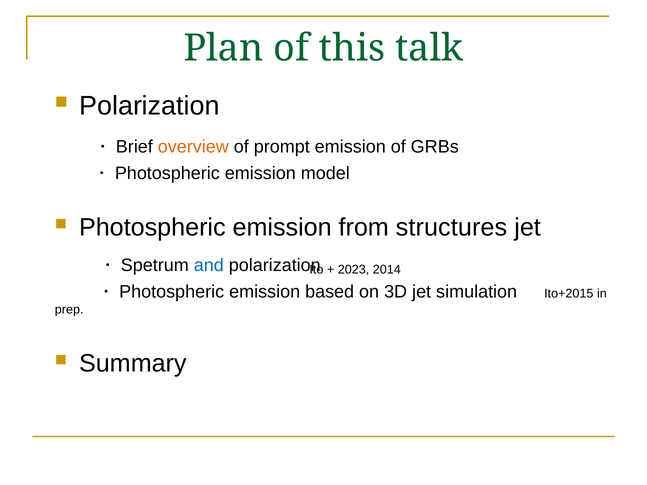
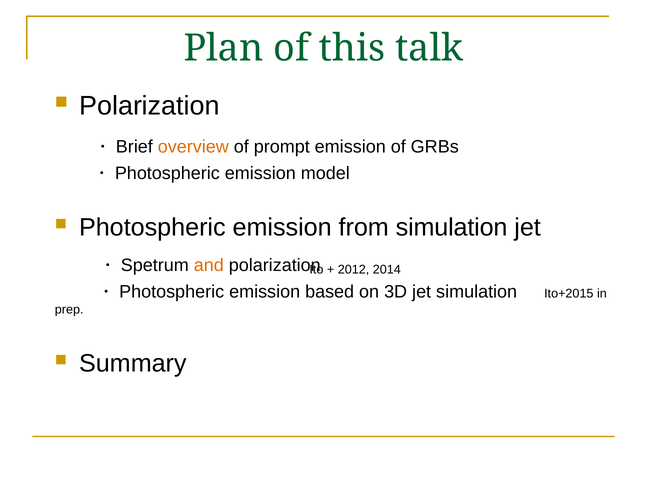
from structures: structures -> simulation
and colour: blue -> orange
2023: 2023 -> 2012
